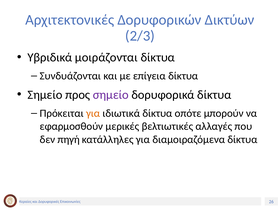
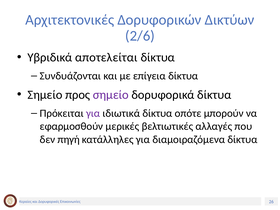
2/3: 2/3 -> 2/6
μοιράζονται: μοιράζονται -> αποτελείται
για at (93, 113) colour: orange -> purple
